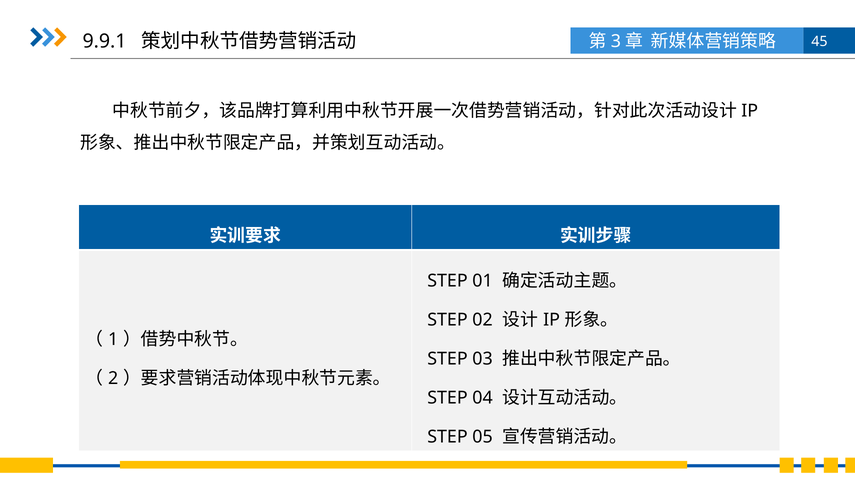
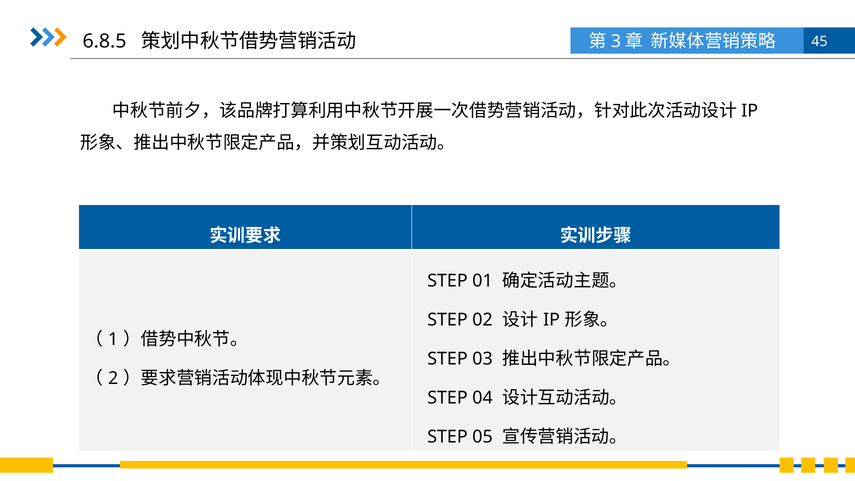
9.9.1: 9.9.1 -> 6.8.5
